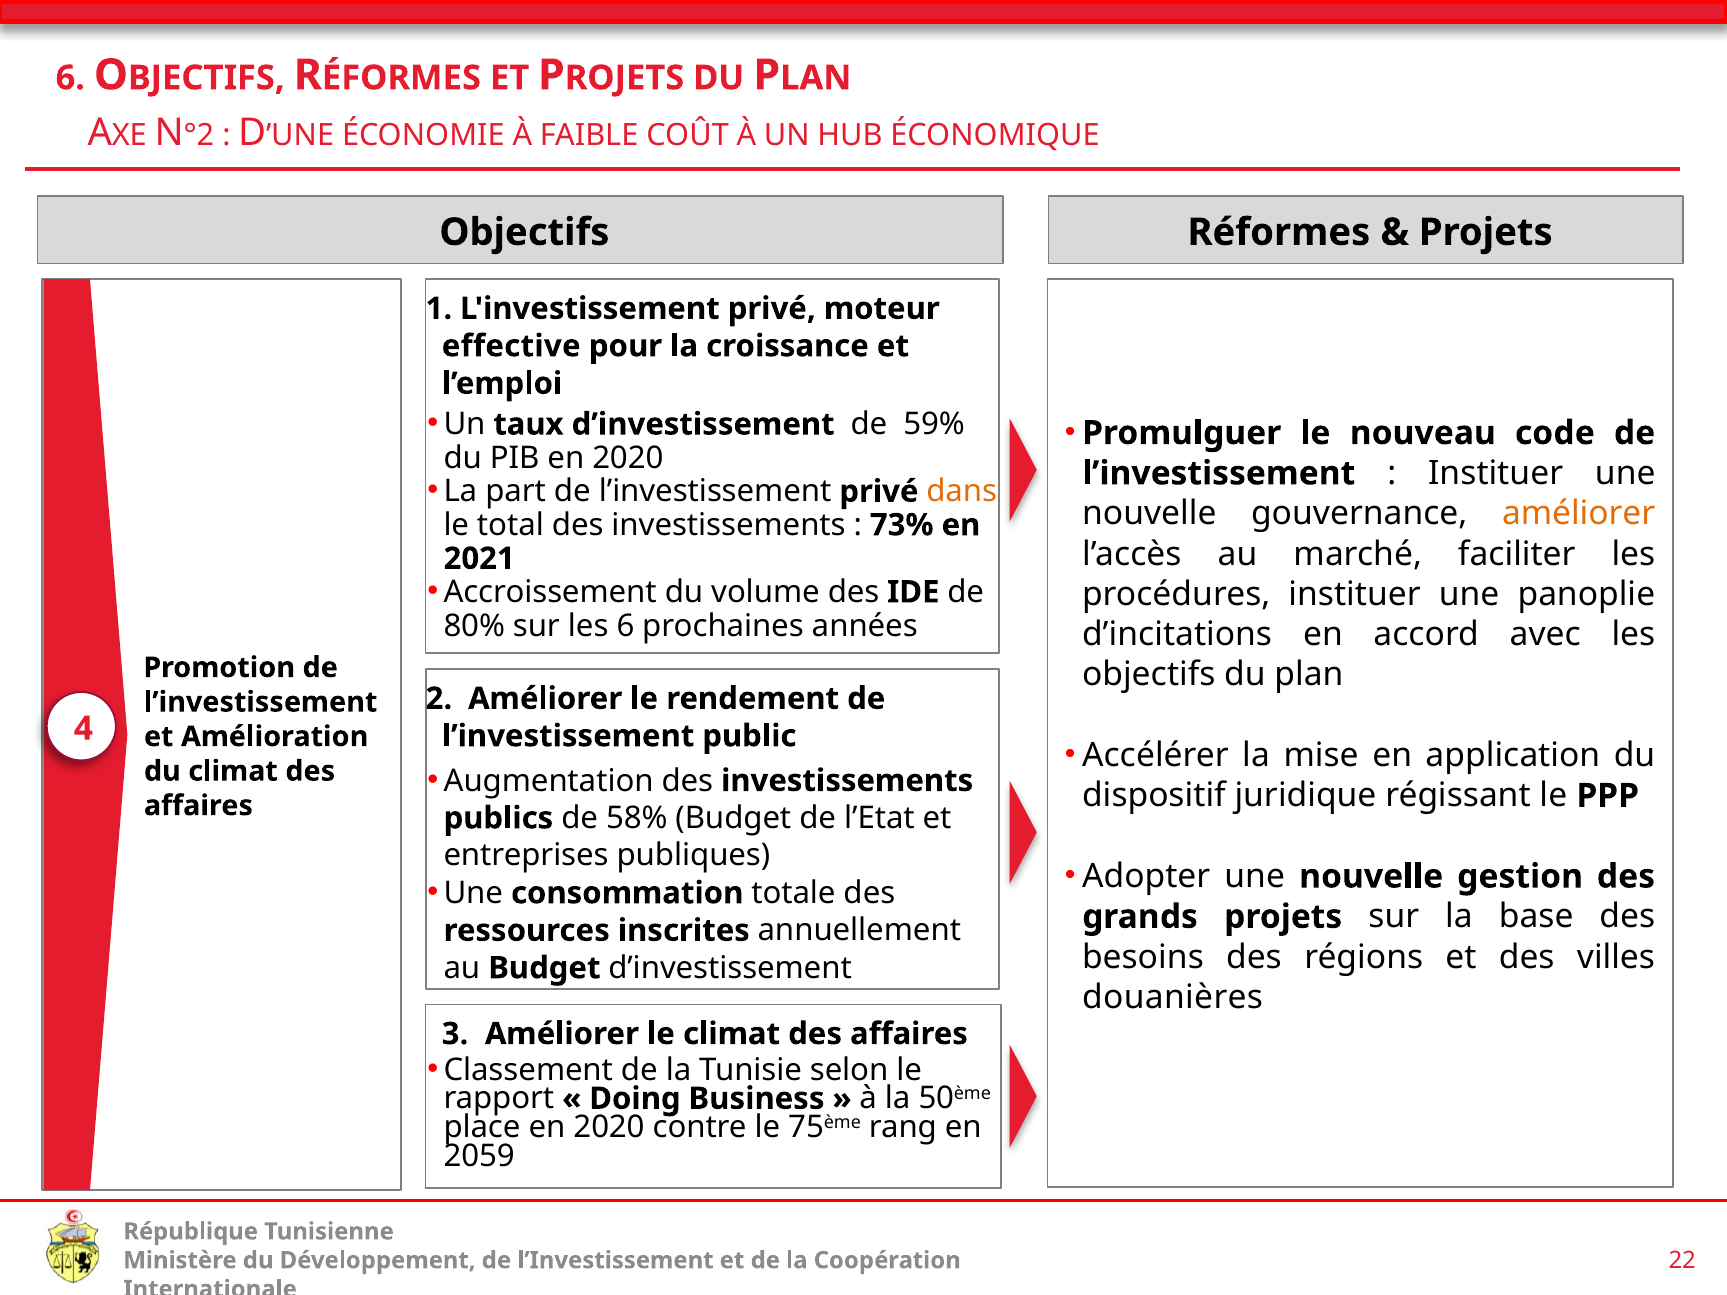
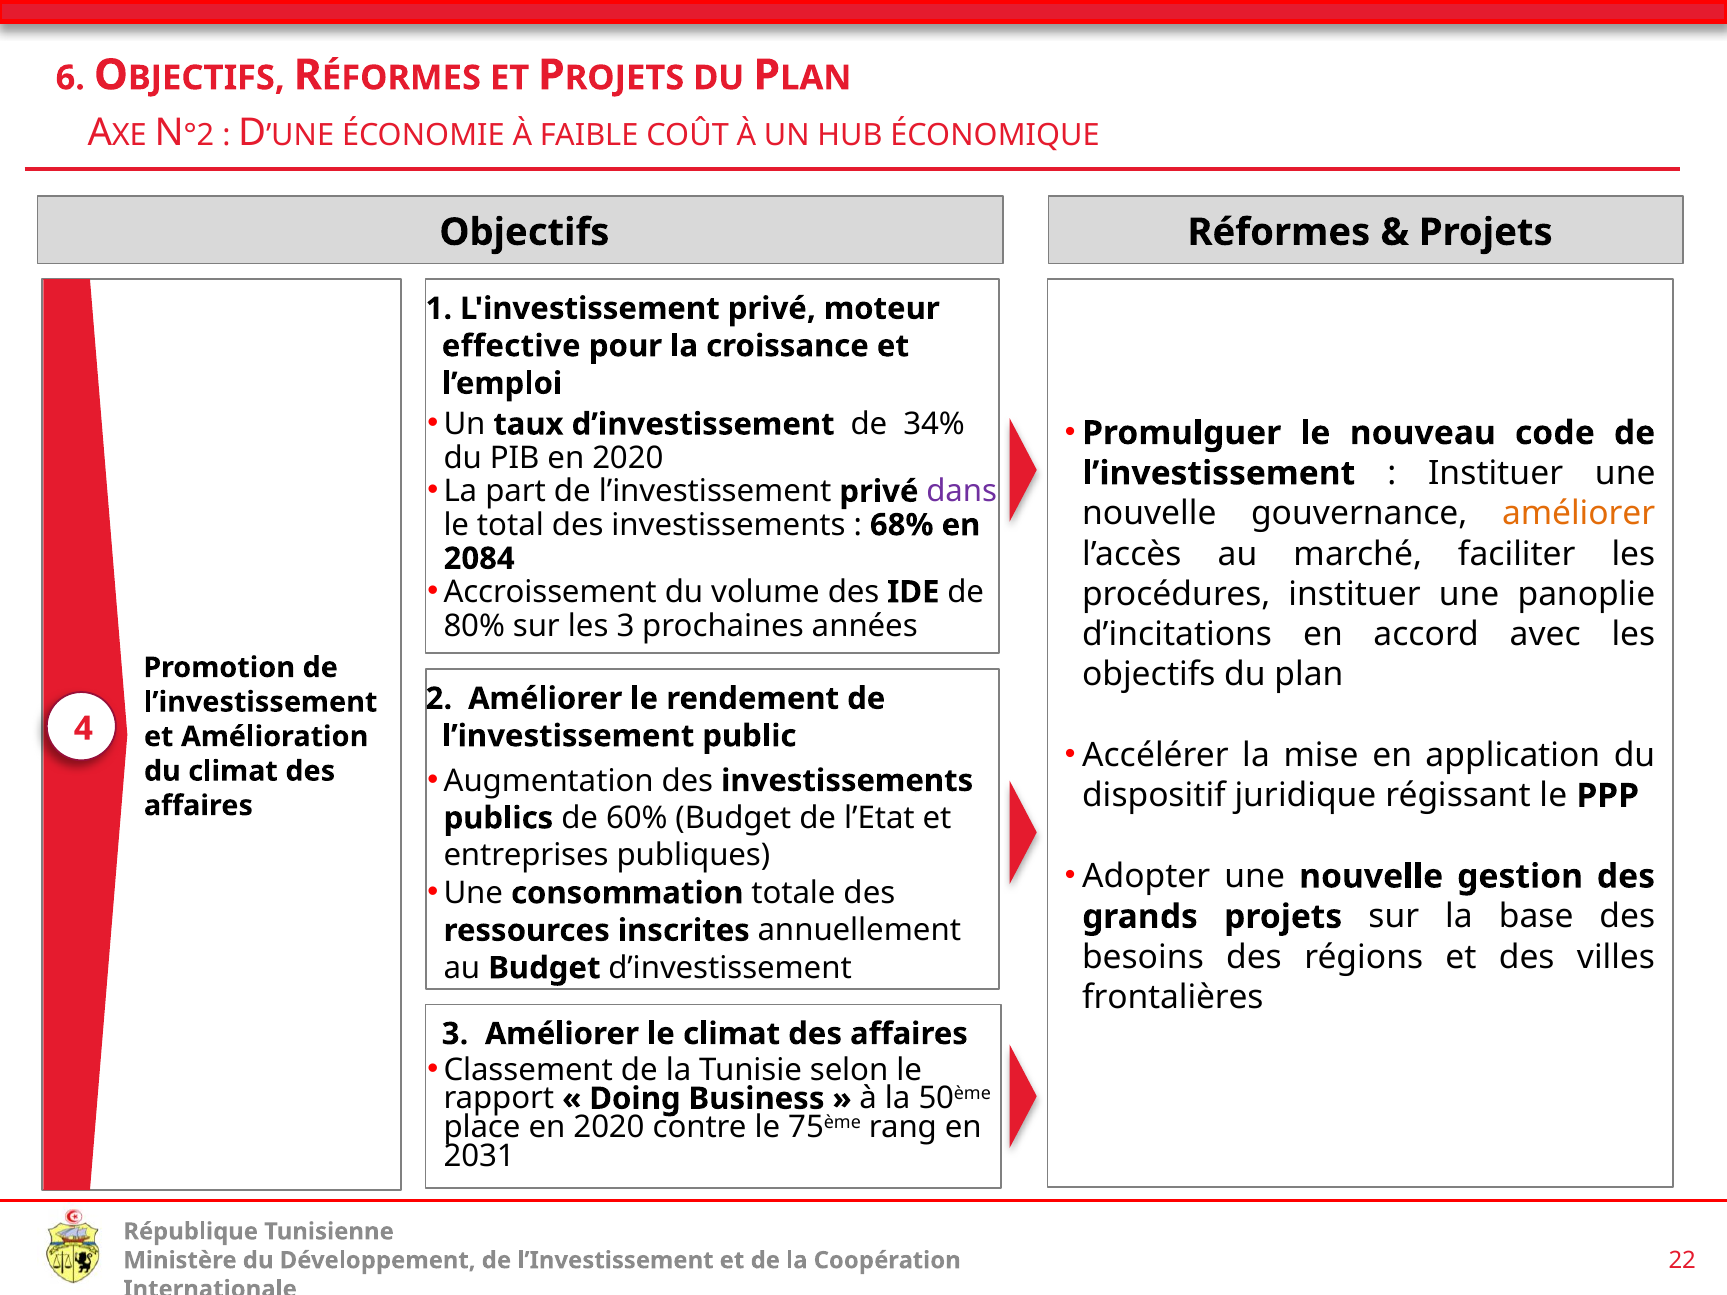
59%: 59% -> 34%
dans colour: orange -> purple
73%: 73% -> 68%
2021: 2021 -> 2084
les 6: 6 -> 3
58%: 58% -> 60%
douanières: douanières -> frontalières
2059: 2059 -> 2031
